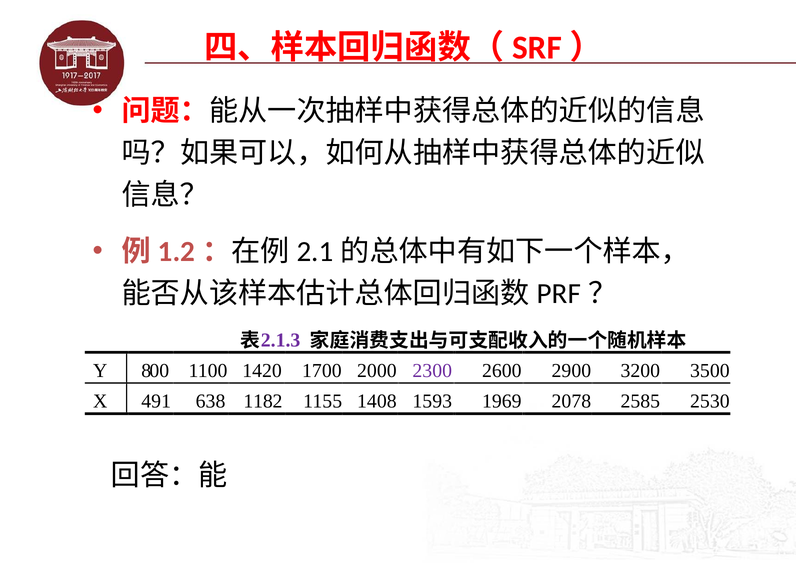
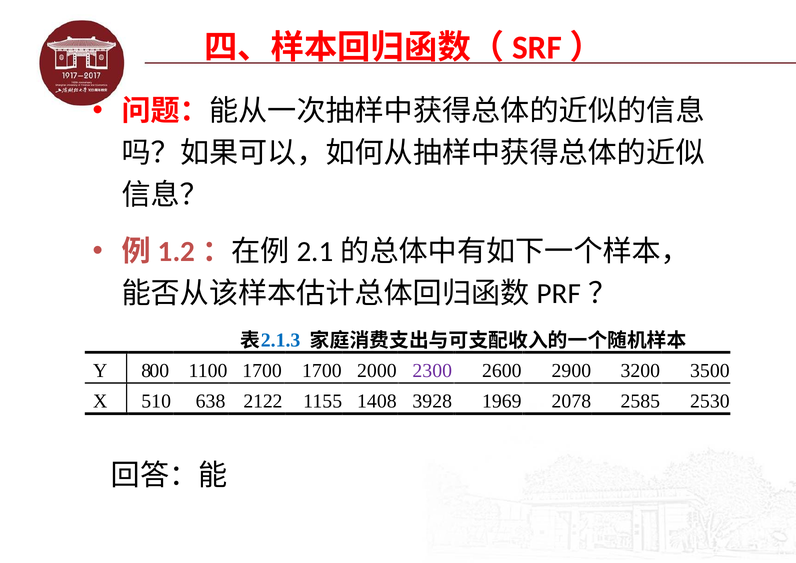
2.1.3 colour: purple -> blue
1100 1420: 1420 -> 1700
491: 491 -> 510
1182: 1182 -> 2122
1593: 1593 -> 3928
